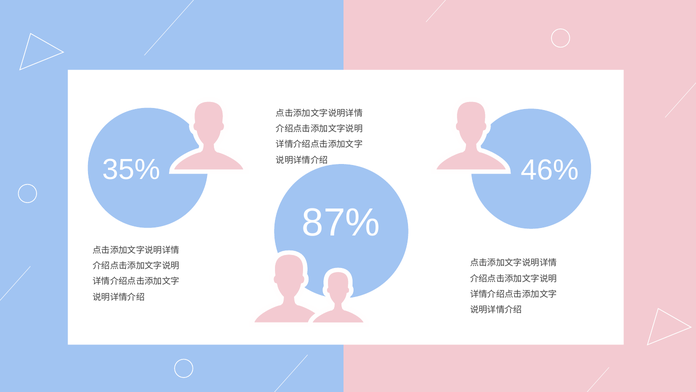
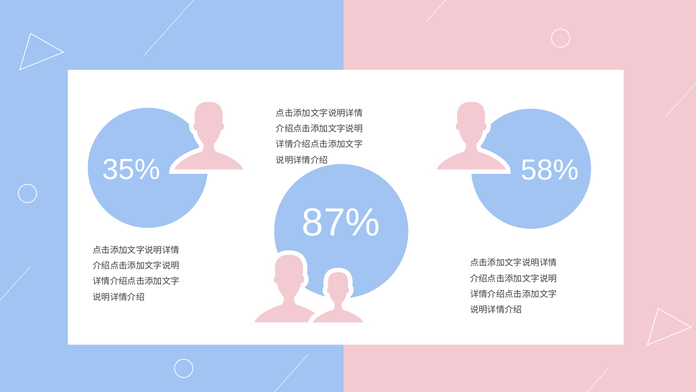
46%: 46% -> 58%
